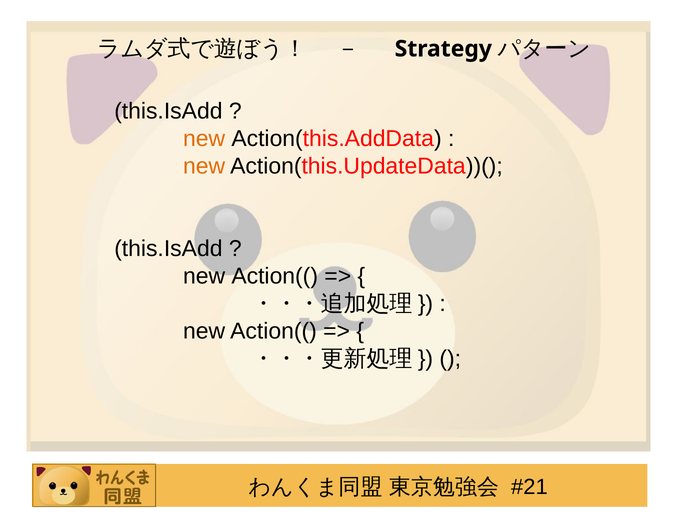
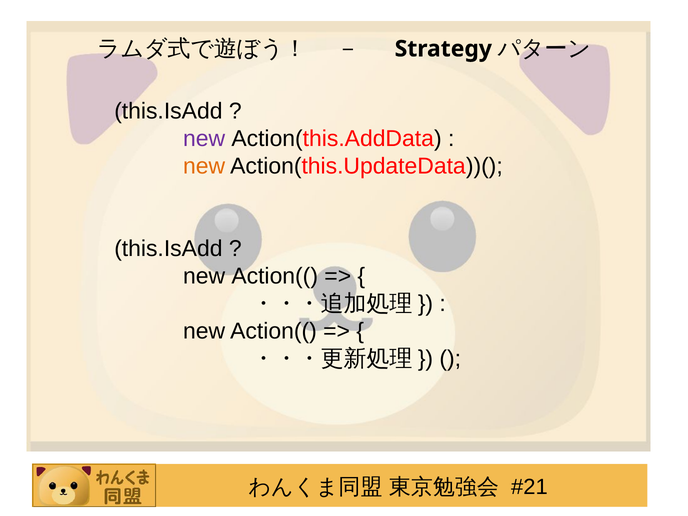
new at (204, 139) colour: orange -> purple
